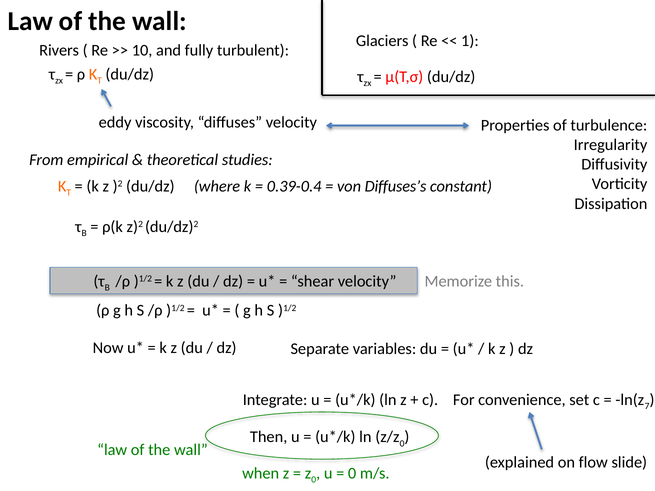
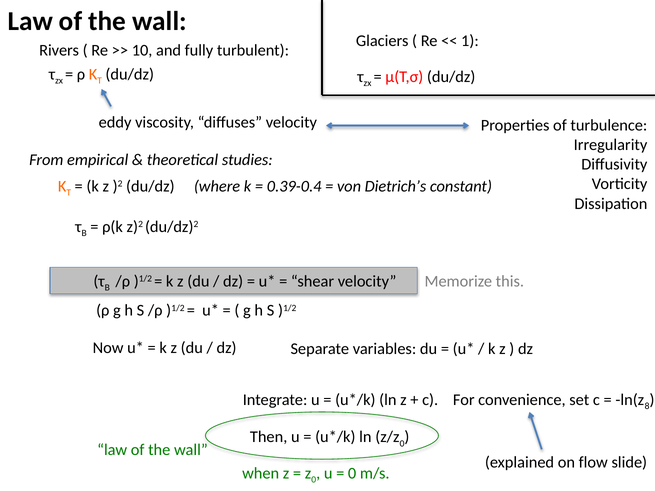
Diffuses’s: Diffuses’s -> Dietrich’s
7: 7 -> 8
